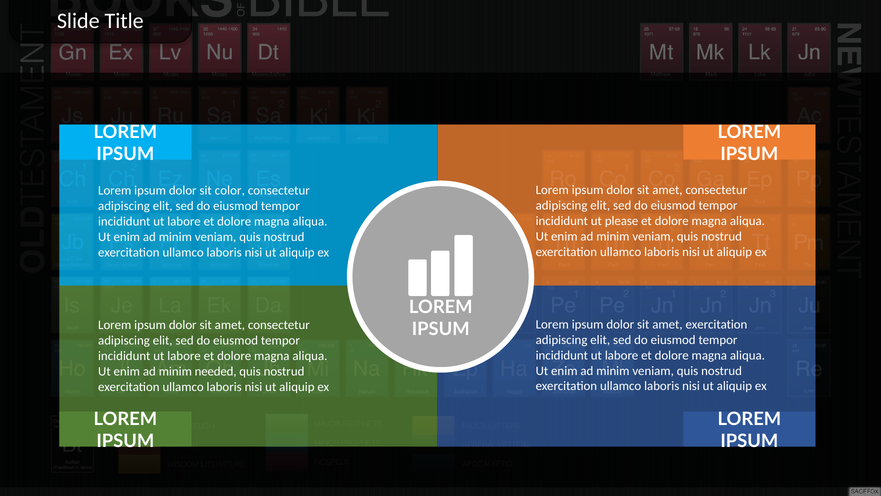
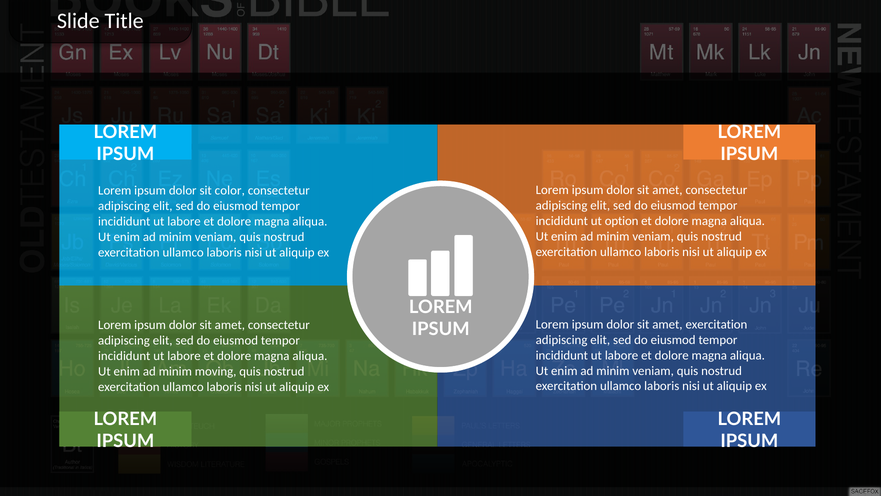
please: please -> option
needed: needed -> moving
